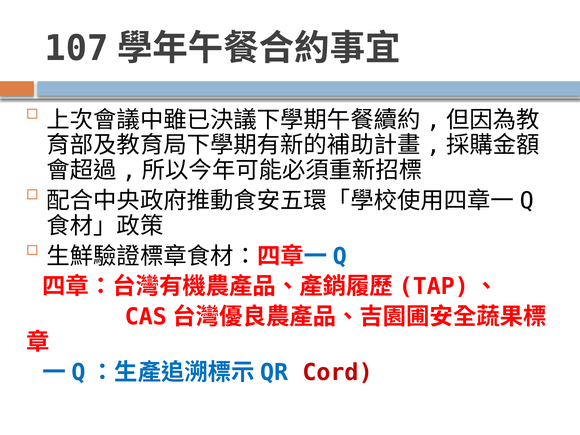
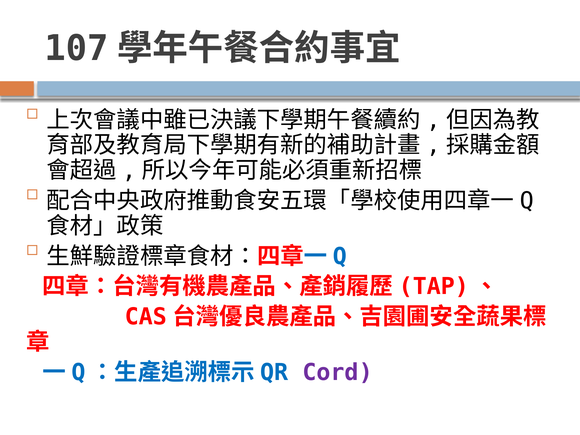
Cord colour: red -> purple
